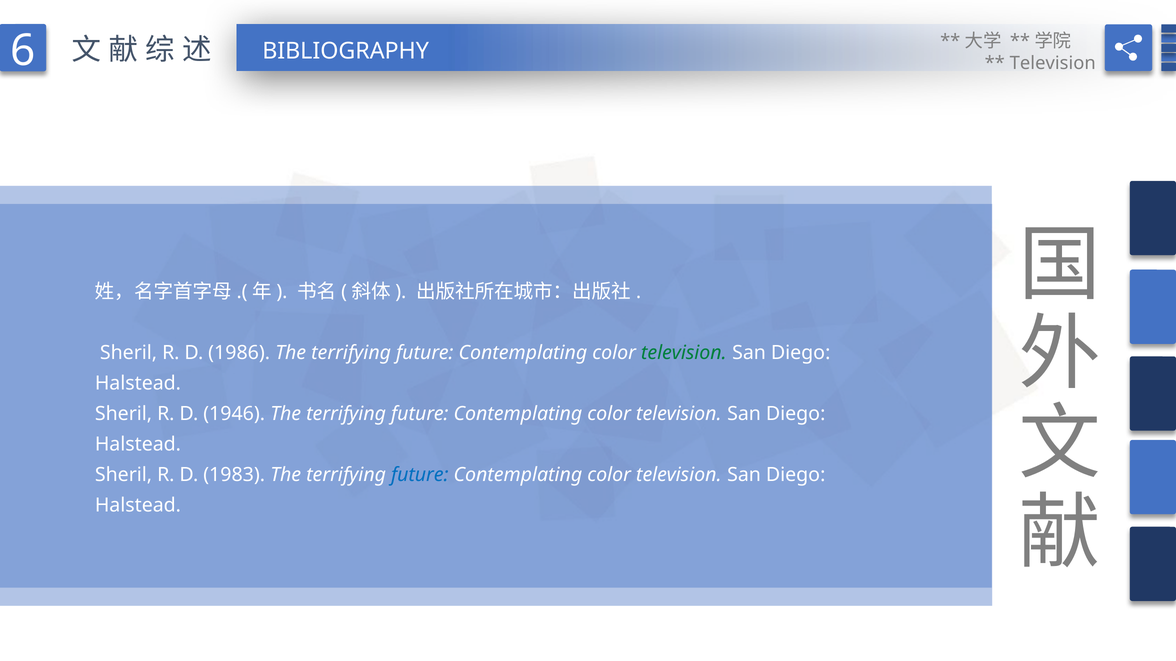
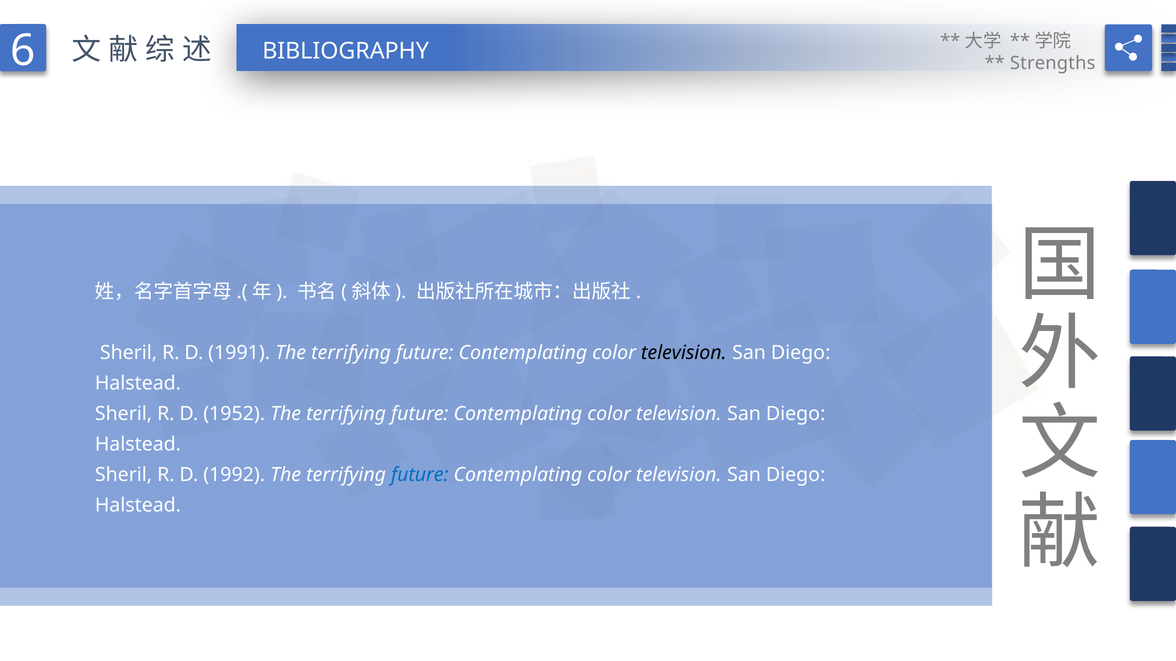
Television at (1053, 63): Television -> Strengths
1986: 1986 -> 1991
television at (684, 353) colour: green -> black
1946: 1946 -> 1952
1983: 1983 -> 1992
